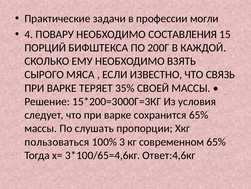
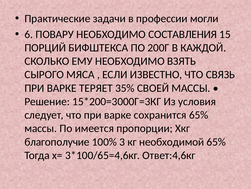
4: 4 -> 6
слушать: слушать -> имеется
пользоваться: пользоваться -> благополучие
современном: современном -> необходимой
